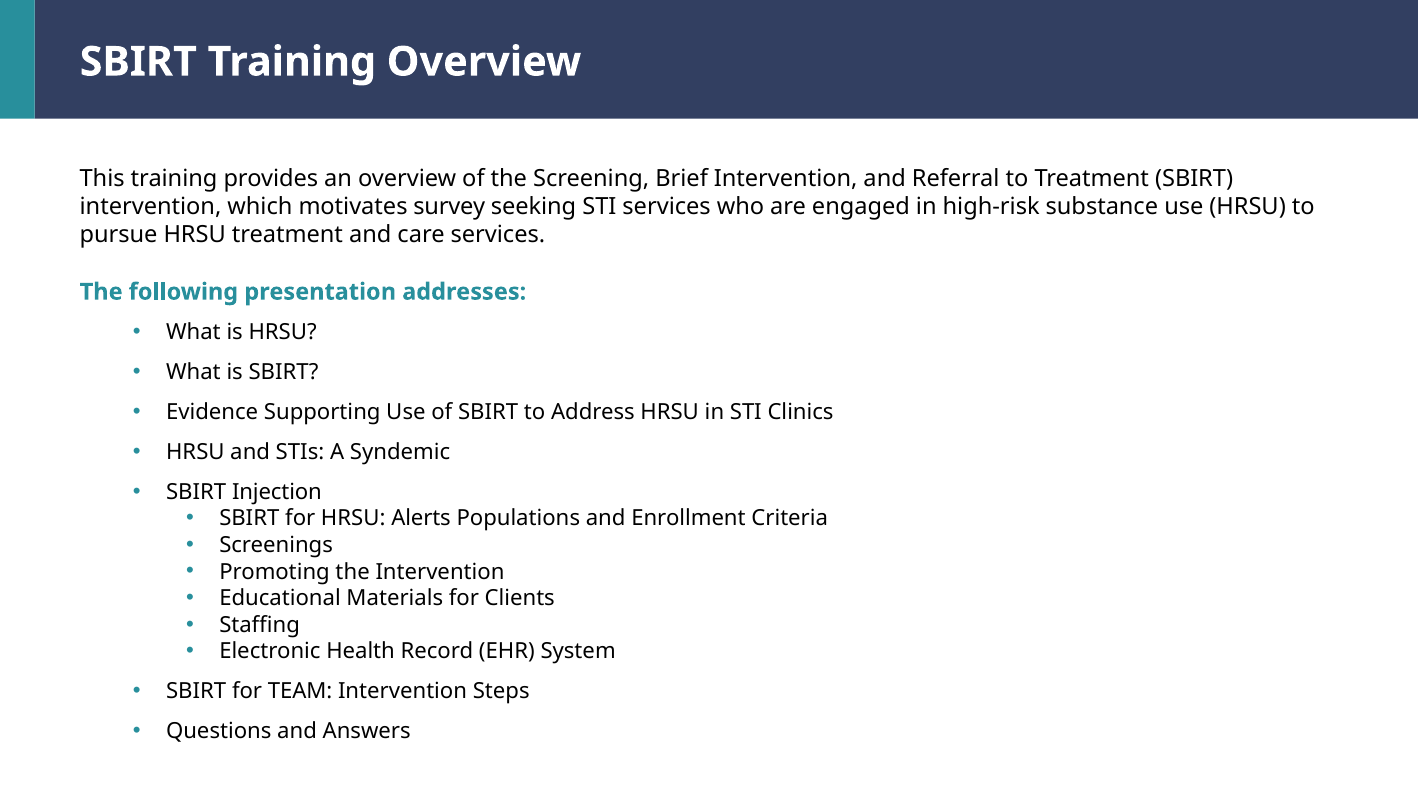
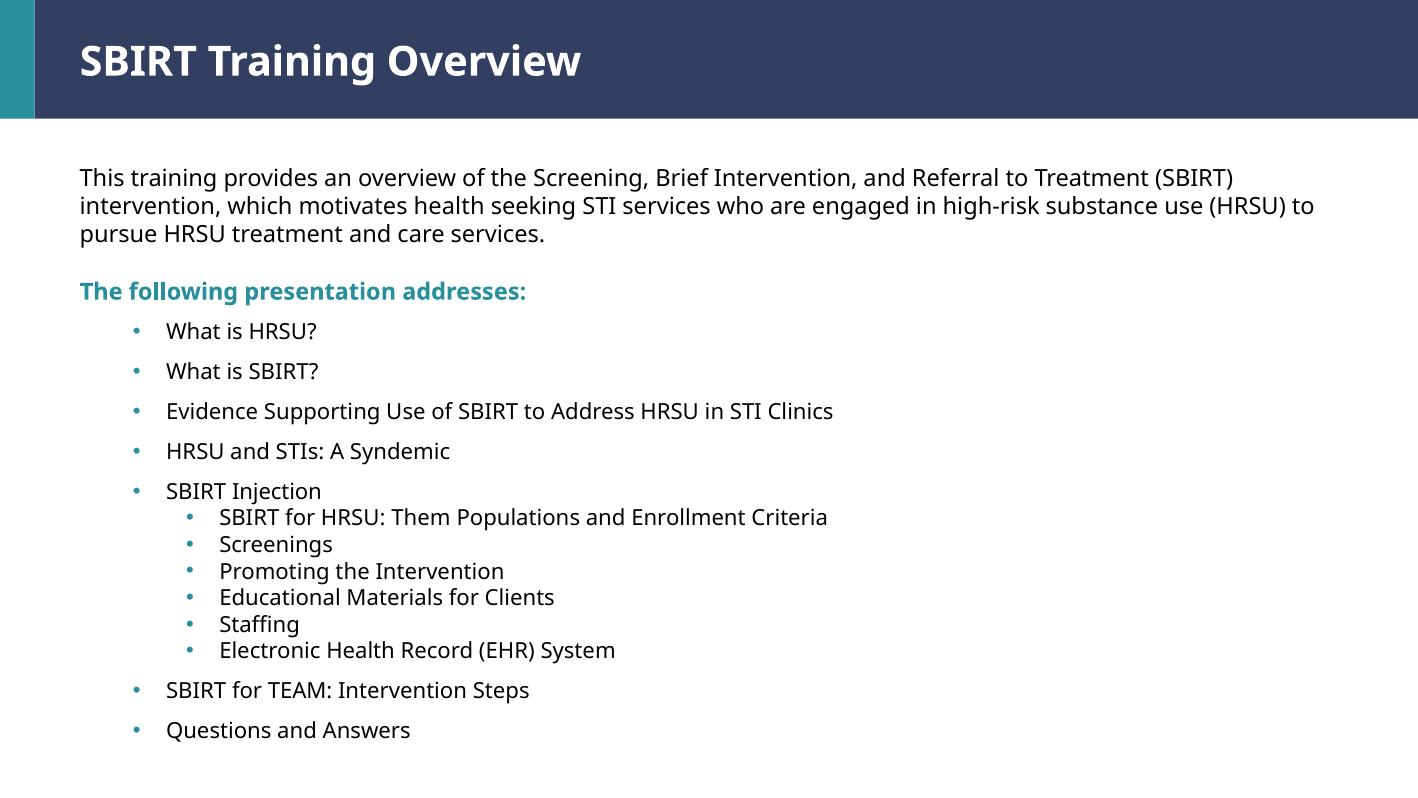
motivates survey: survey -> health
Alerts: Alerts -> Them
